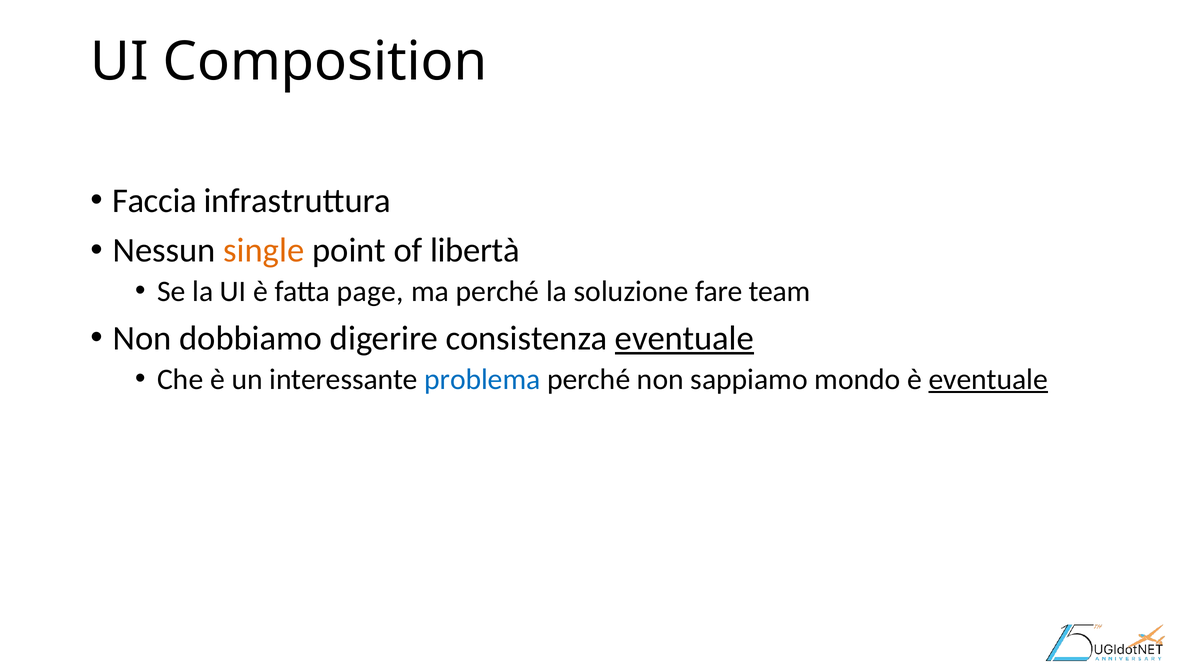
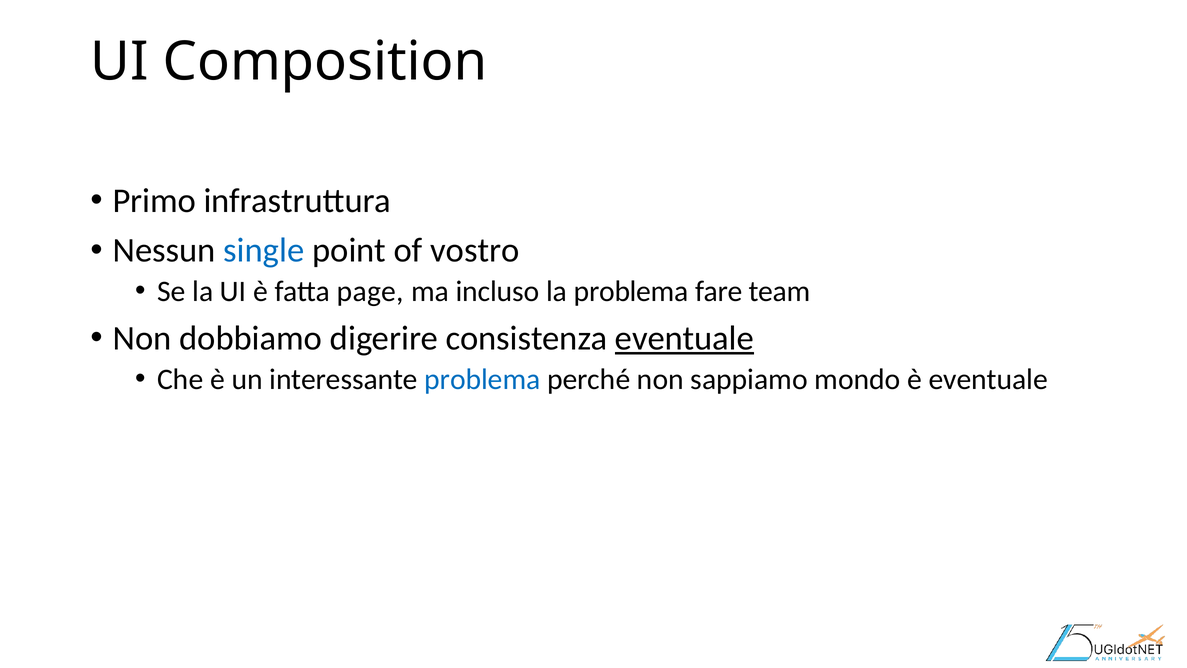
Faccia: Faccia -> Primo
single colour: orange -> blue
libertà: libertà -> vostro
ma perché: perché -> incluso
la soluzione: soluzione -> problema
eventuale at (988, 379) underline: present -> none
